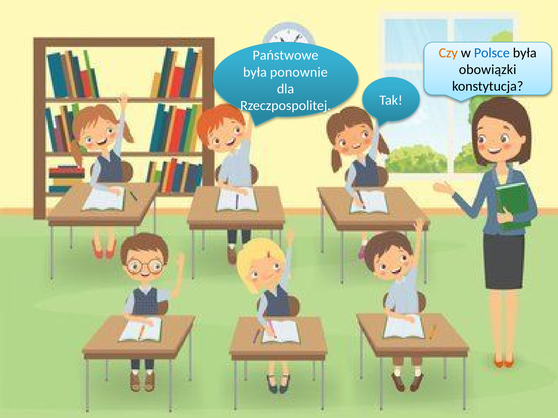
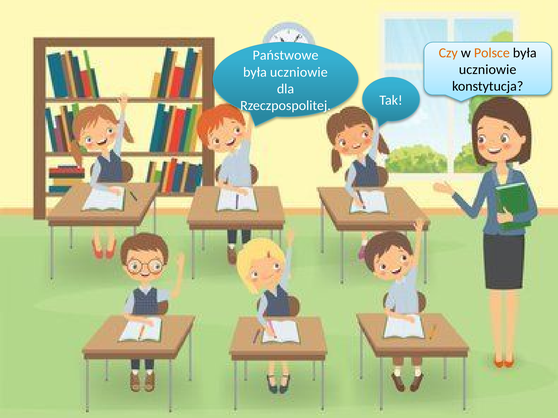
Polsce colour: blue -> orange
obowiązki at (488, 70): obowiązki -> uczniowie
ponownie at (299, 72): ponownie -> uczniowie
